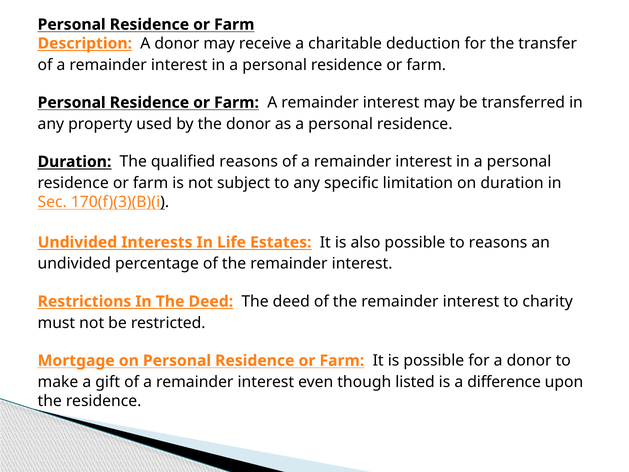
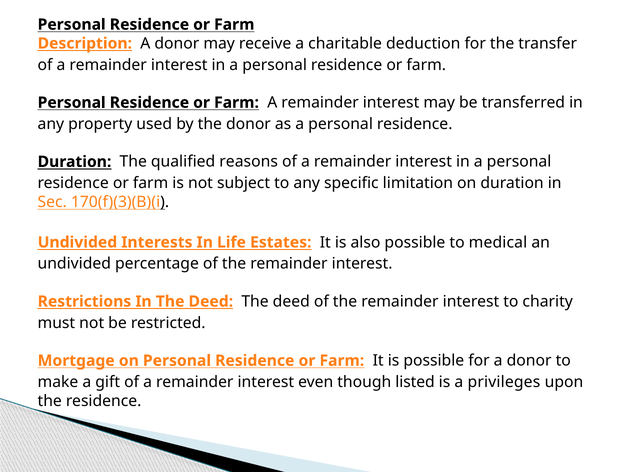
to reasons: reasons -> medical
difference: difference -> privileges
